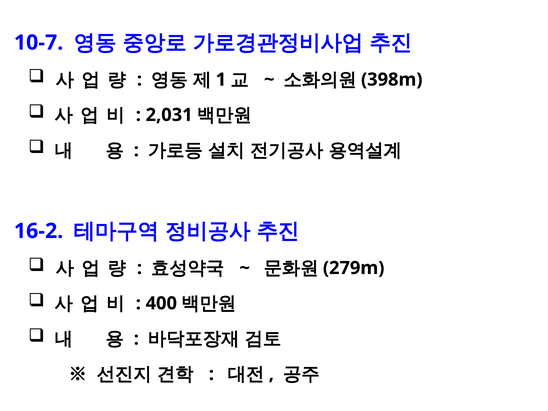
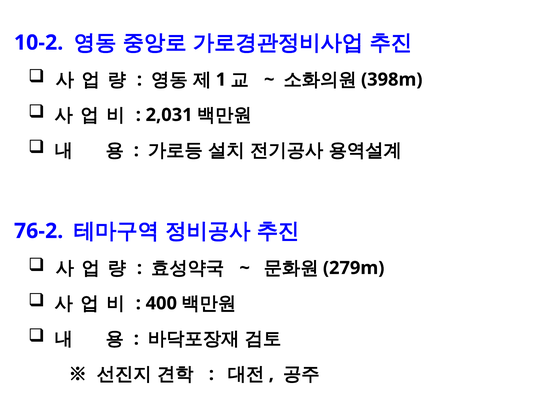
10-7: 10-7 -> 10-2
16-2: 16-2 -> 76-2
